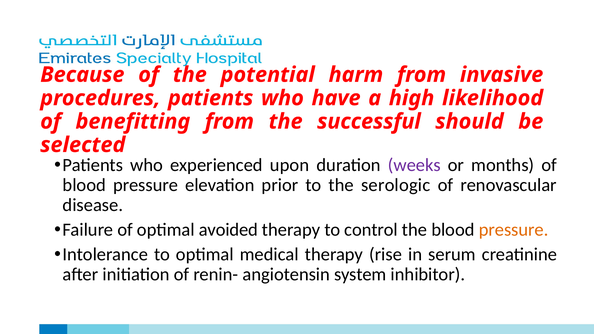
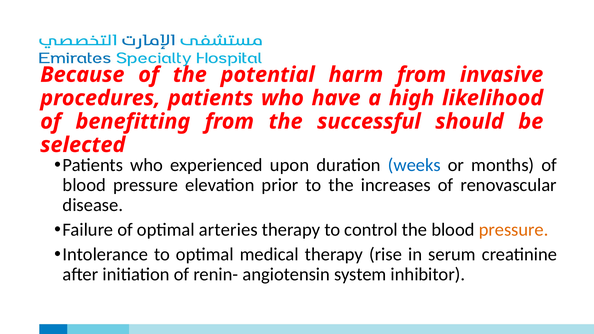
weeks colour: purple -> blue
serologic: serologic -> increases
avoided: avoided -> arteries
